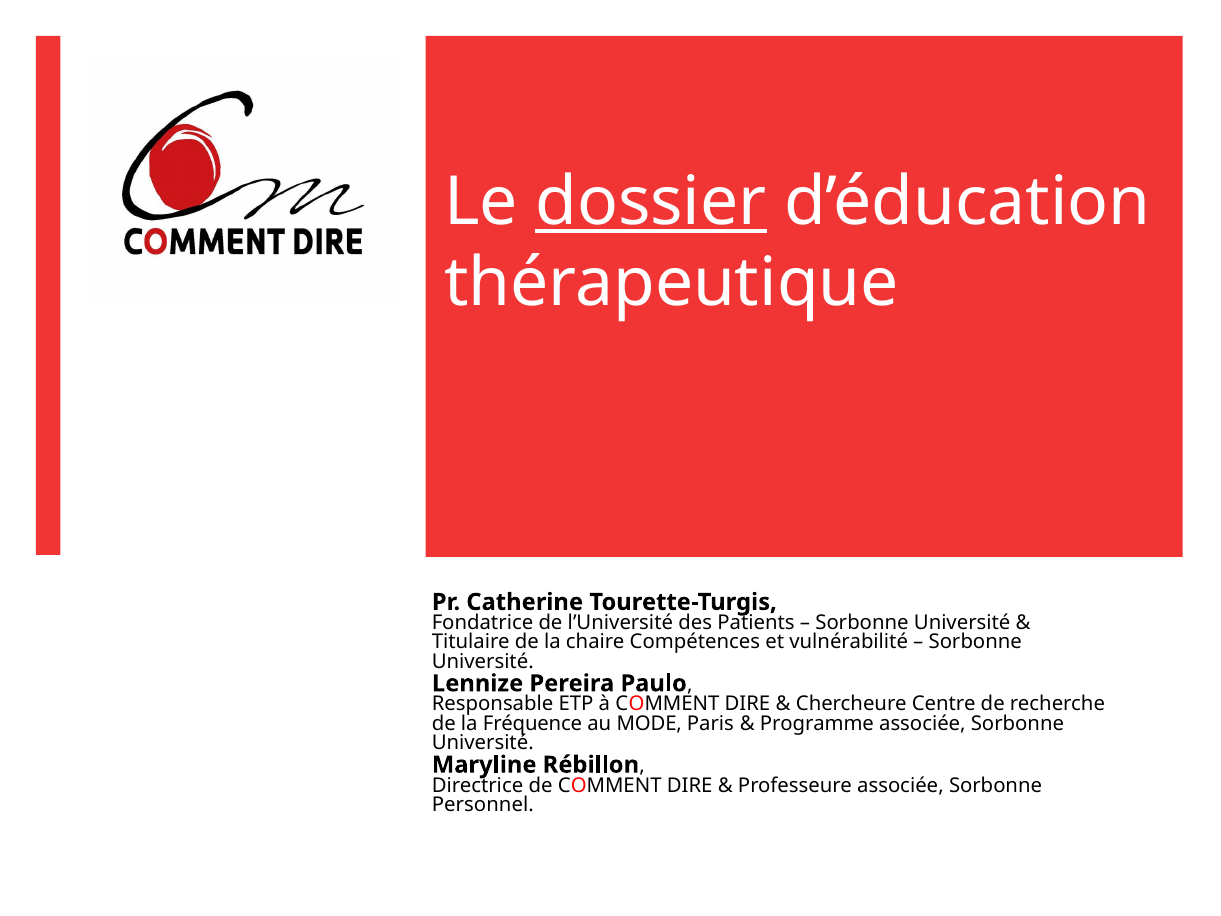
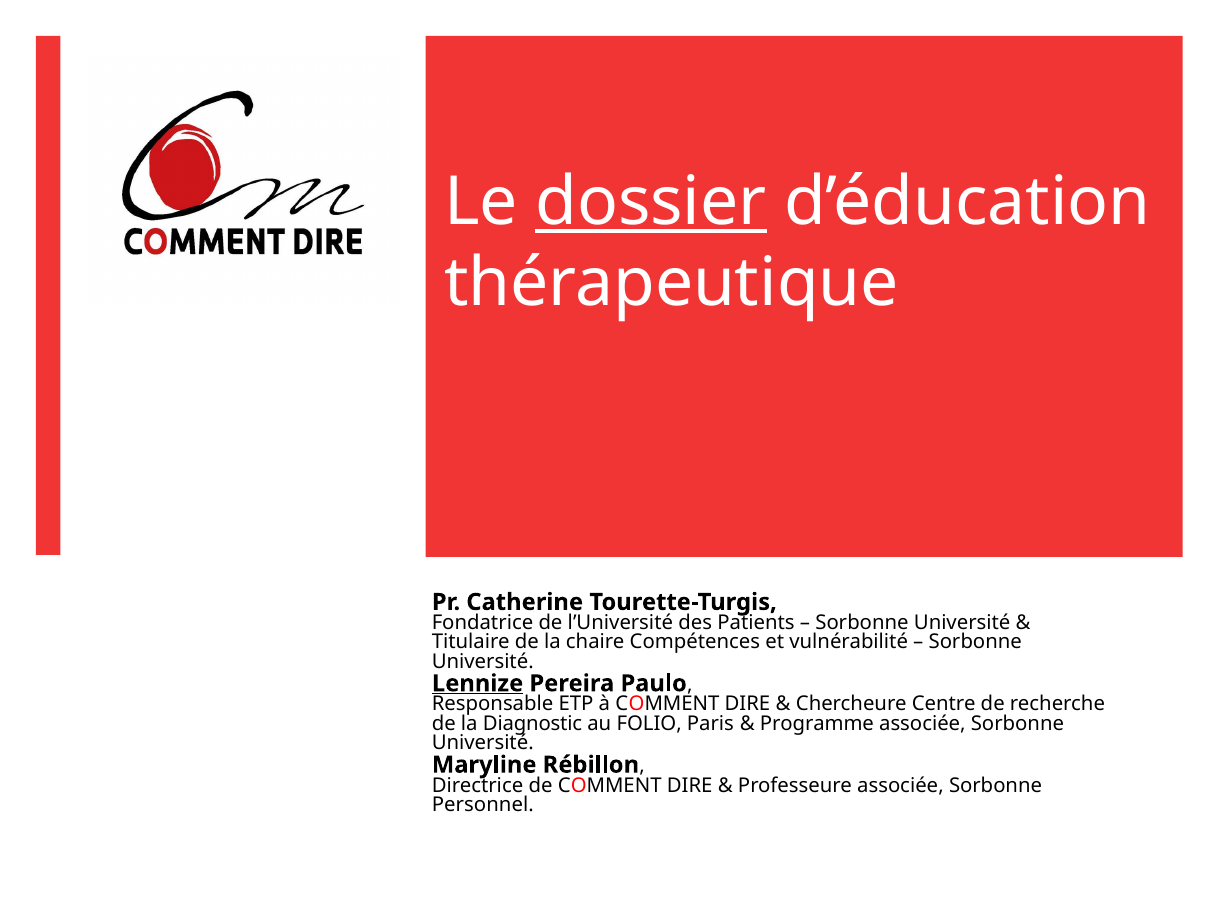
Lennize underline: none -> present
Fréquence: Fréquence -> Diagnostic
MODE: MODE -> FOLIO
